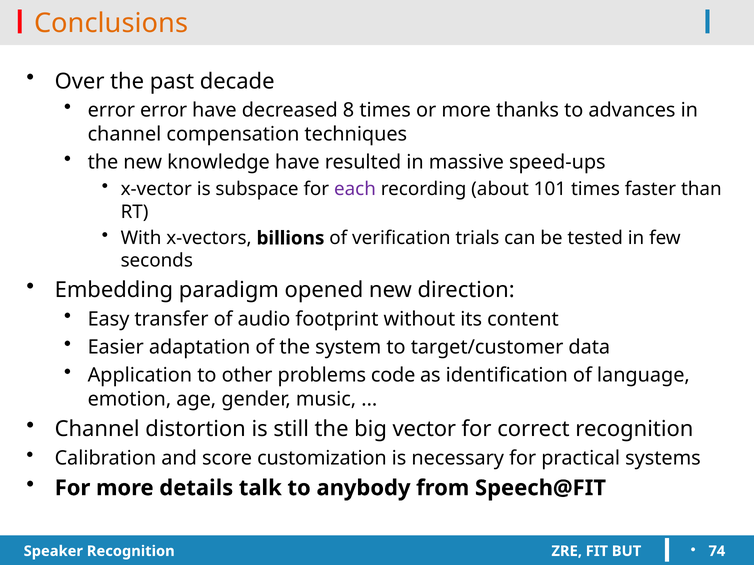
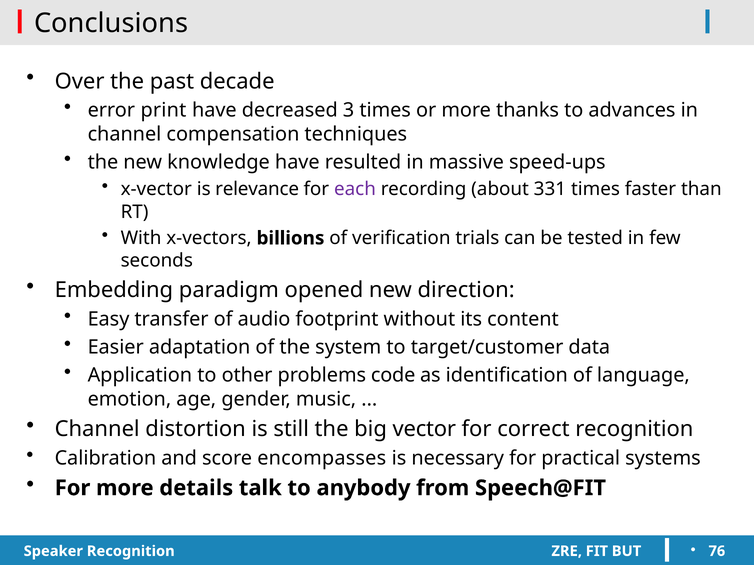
Conclusions colour: orange -> black
error error: error -> print
8: 8 -> 3
subspace: subspace -> relevance
101: 101 -> 331
customization: customization -> encompasses
74: 74 -> 76
